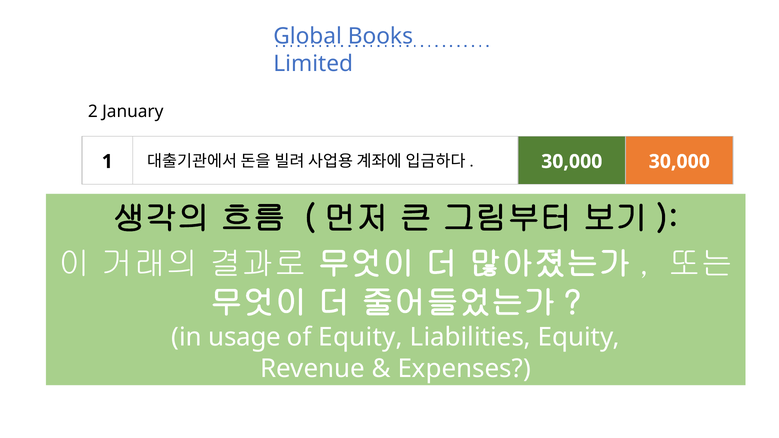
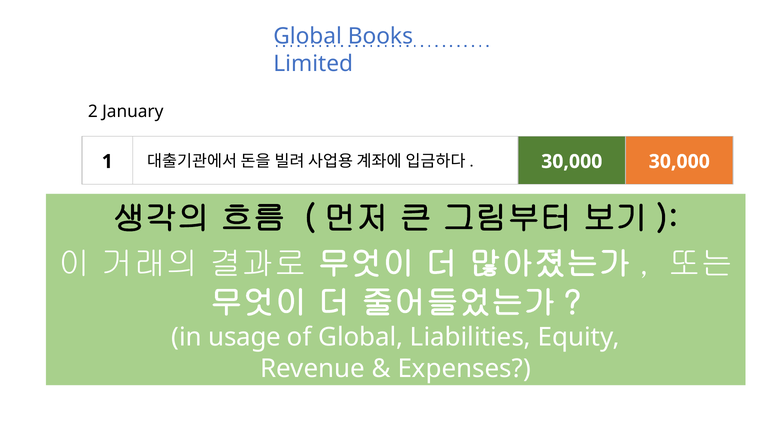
of Equity: Equity -> Global
